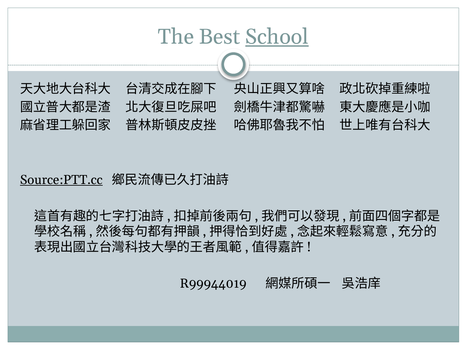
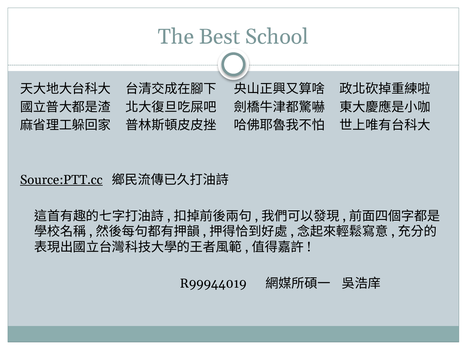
School underline: present -> none
